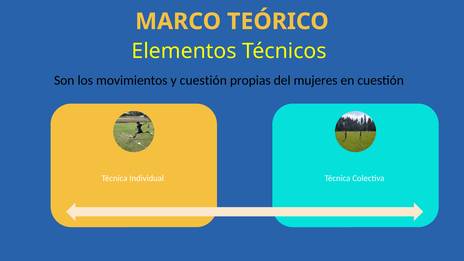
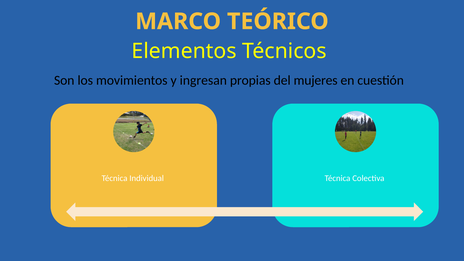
y cuestión: cuestión -> ingresan
